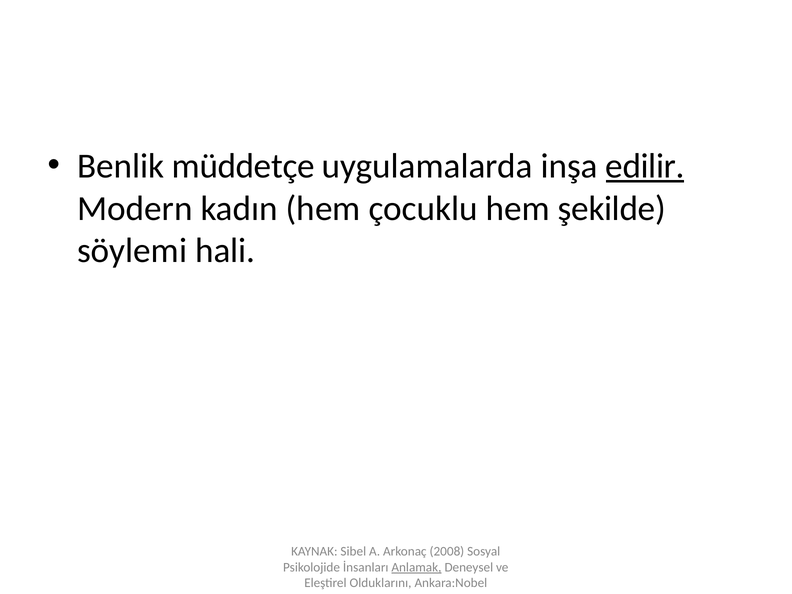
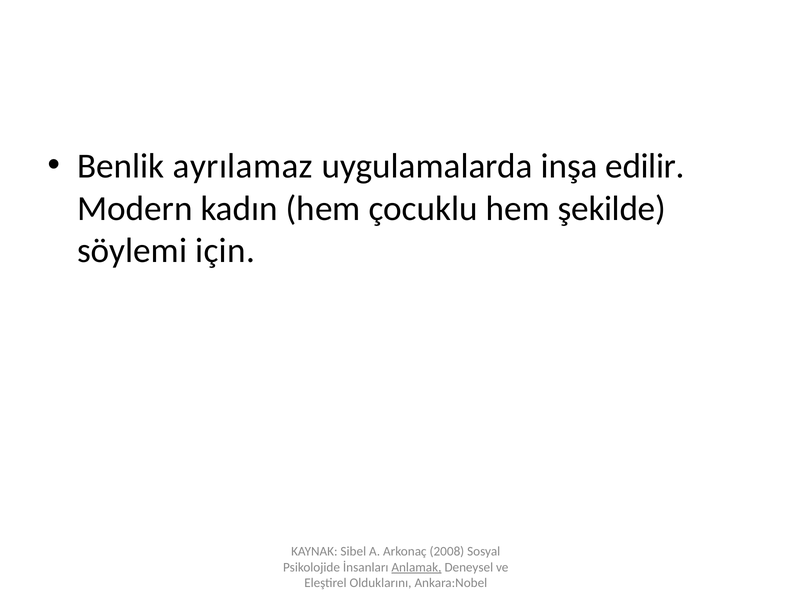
müddetçe: müddetçe -> ayrılamaz
edilir underline: present -> none
hali: hali -> için
